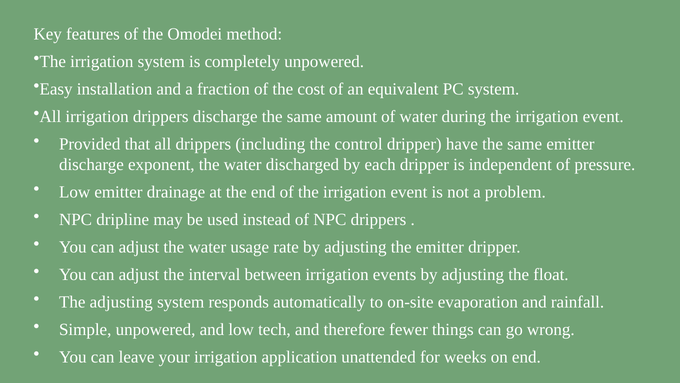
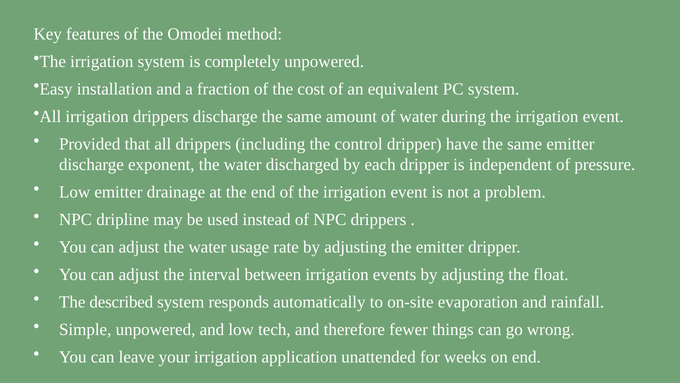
The adjusting: adjusting -> described
